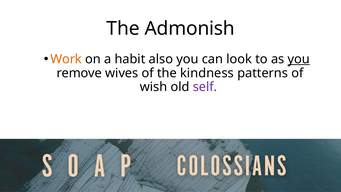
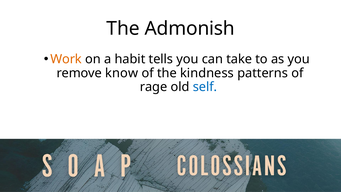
also: also -> tells
look: look -> take
you at (299, 59) underline: present -> none
wives: wives -> know
wish: wish -> rage
self colour: purple -> blue
